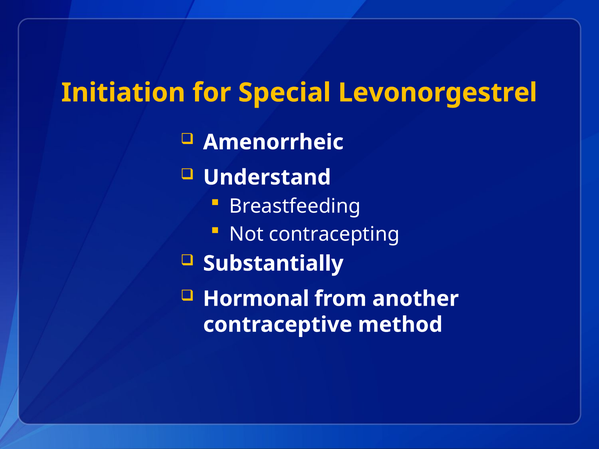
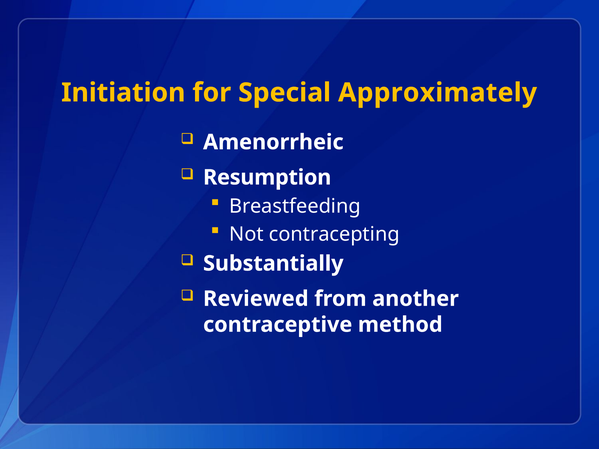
Levonorgestrel: Levonorgestrel -> Approximately
Understand: Understand -> Resumption
Hormonal: Hormonal -> Reviewed
